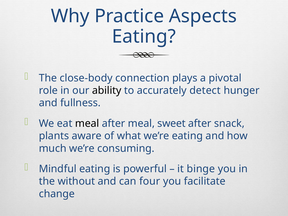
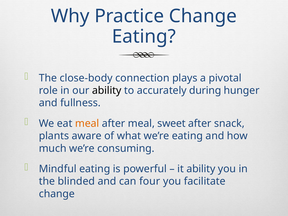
Practice Aspects: Aspects -> Change
detect: detect -> during
meal at (87, 123) colour: black -> orange
it binge: binge -> ability
without: without -> blinded
